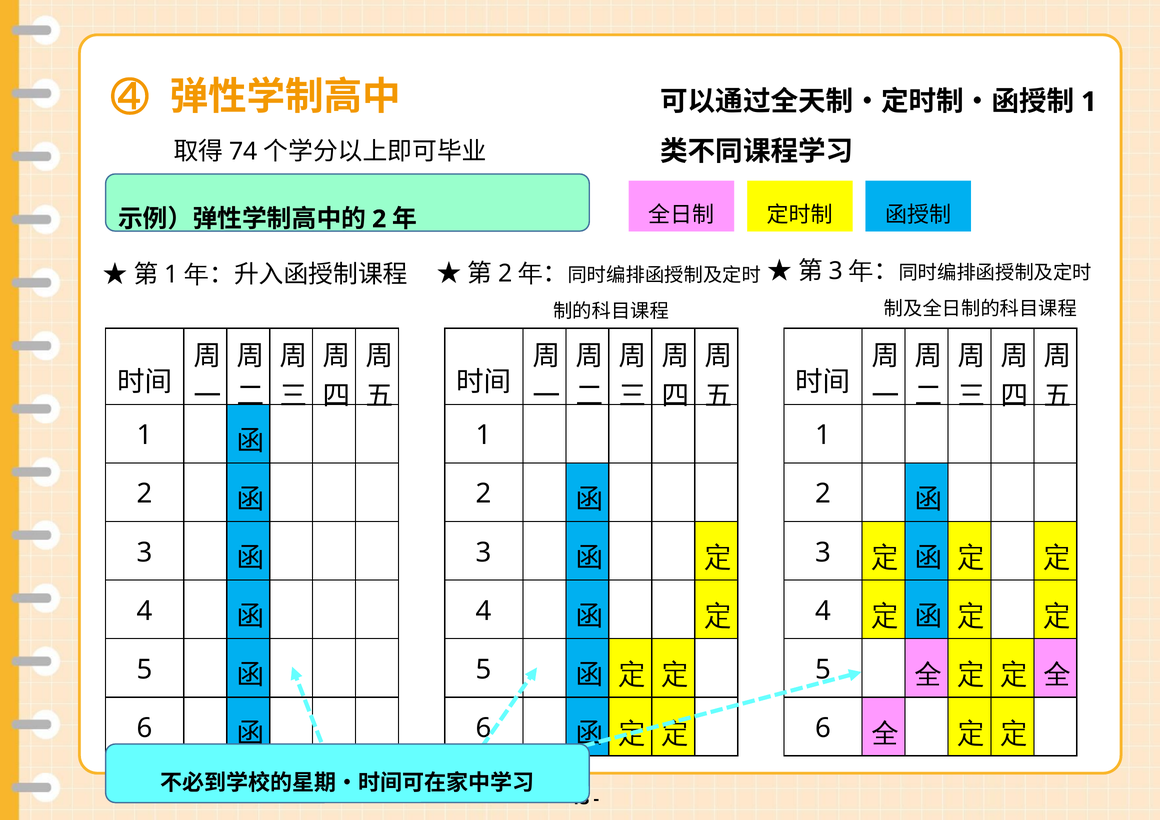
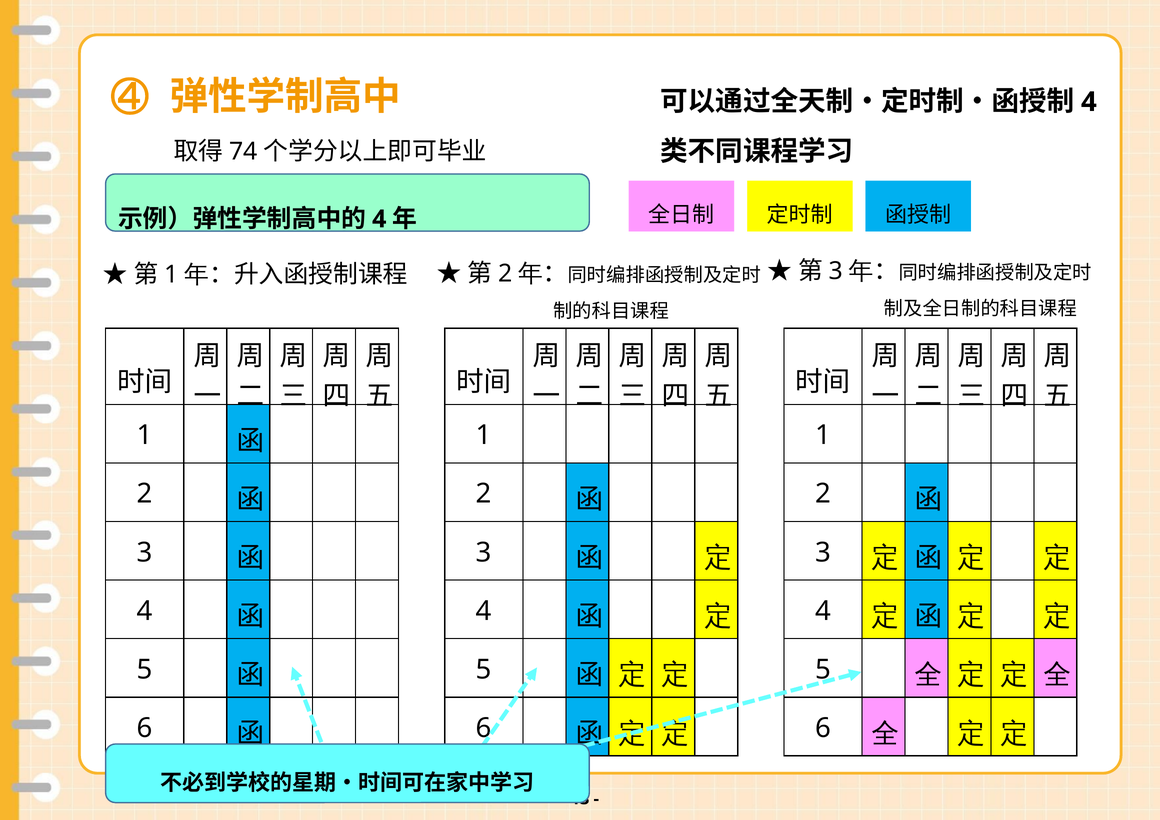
1 at (1089, 102): 1 -> 4
2 at (379, 219): 2 -> 4
